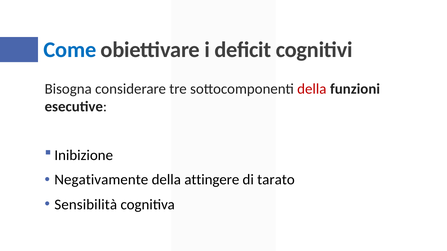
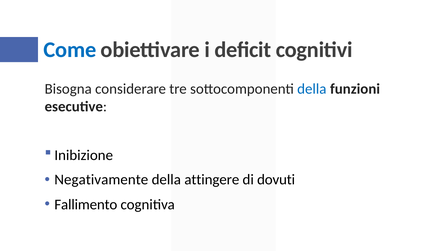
della at (312, 89) colour: red -> blue
tarato: tarato -> dovuti
Sensibilità: Sensibilità -> Fallimento
